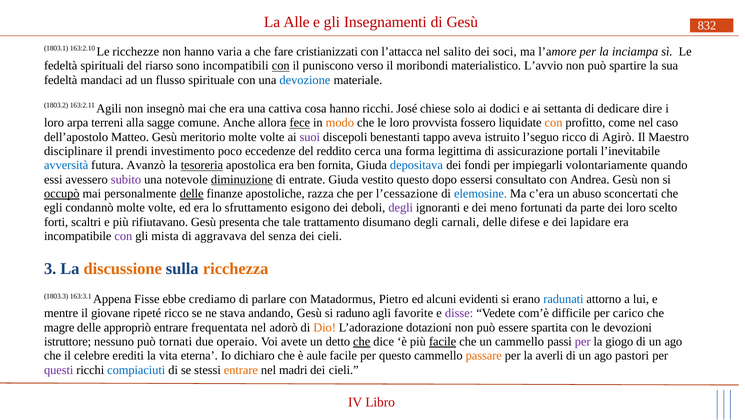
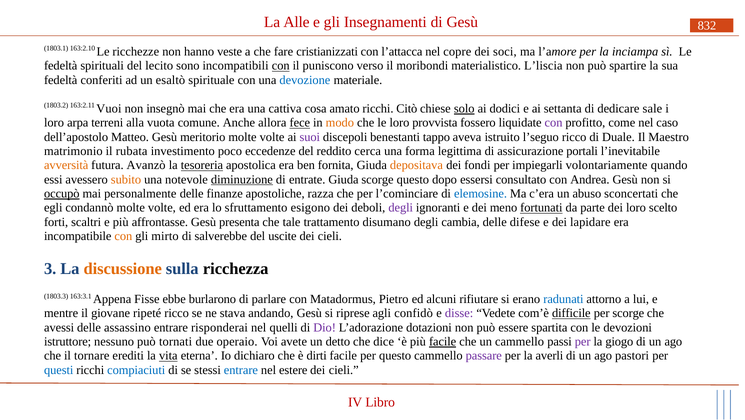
varia: varia -> veste
salito: salito -> copre
riarso: riarso -> lecito
L’avvio: L’avvio -> L’liscia
mandaci: mandaci -> conferiti
flusso: flusso -> esaltò
Agili: Agili -> Vuoi
cosa hanno: hanno -> amato
José: José -> Citò
solo underline: none -> present
dire: dire -> sale
sagge: sagge -> vuota
con at (554, 123) colour: orange -> purple
Agirò: Agirò -> Duale
disciplinare: disciplinare -> matrimonio
prendi: prendi -> rubata
avversità colour: blue -> orange
depositava colour: blue -> orange
subito colour: purple -> orange
Giuda vestito: vestito -> scorge
delle at (192, 194) underline: present -> none
l’cessazione: l’cessazione -> l’cominciare
fortunati underline: none -> present
rifiutavano: rifiutavano -> affrontasse
carnali: carnali -> cambia
con at (123, 236) colour: purple -> orange
mista: mista -> mirto
aggravava: aggravava -> salverebbe
senza: senza -> uscite
ricchezza colour: orange -> black
crediamo: crediamo -> burlarono
evidenti: evidenti -> rifiutare
raduno: raduno -> riprese
favorite: favorite -> confidò
difficile underline: none -> present
per carico: carico -> scorge
magre: magre -> avessi
appropriò: appropriò -> assassino
frequentata: frequentata -> risponderai
adorò: adorò -> quelli
Dio colour: orange -> purple
che at (362, 341) underline: present -> none
celebre: celebre -> tornare
vita underline: none -> present
aule: aule -> dirti
passare colour: orange -> purple
questi colour: purple -> blue
entrare at (241, 370) colour: orange -> blue
madri: madri -> estere
